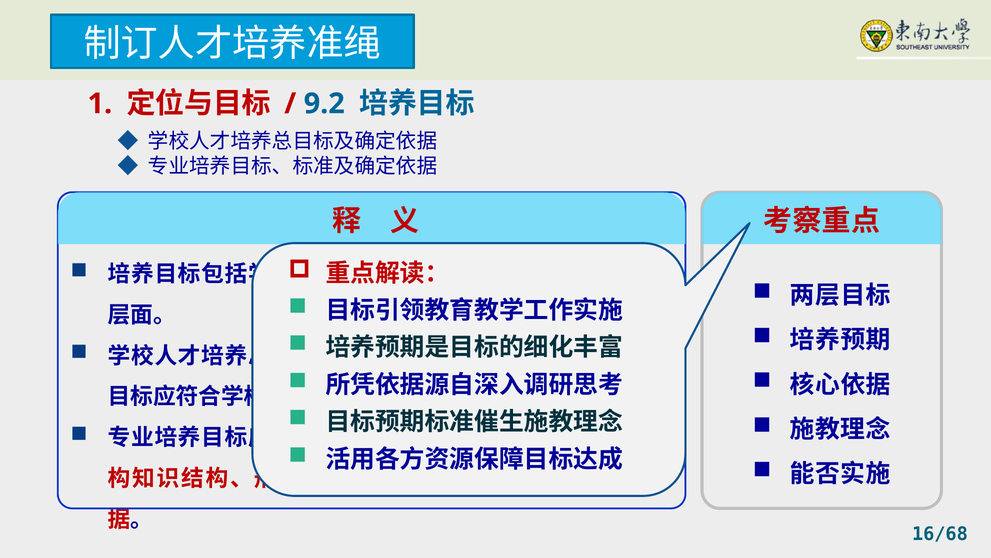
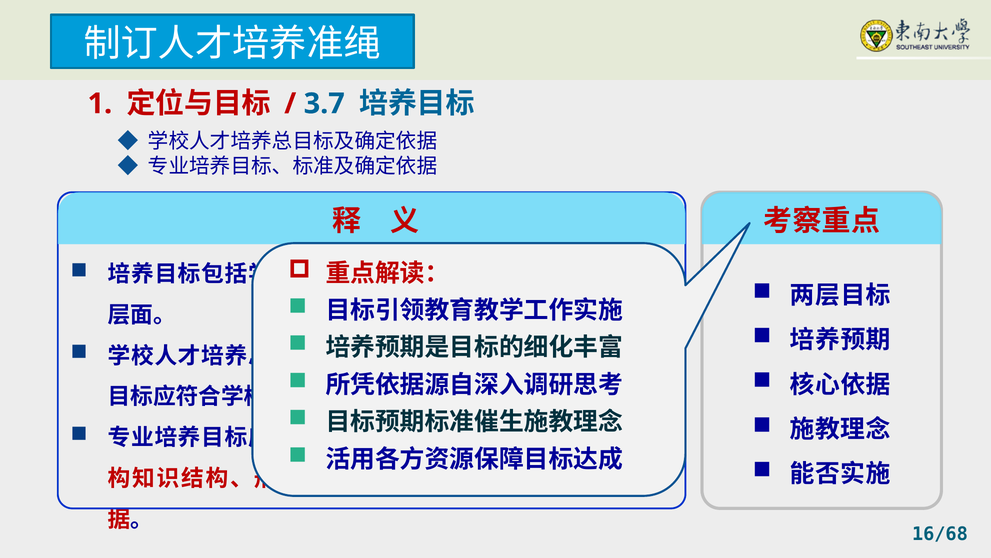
9.2: 9.2 -> 3.7
